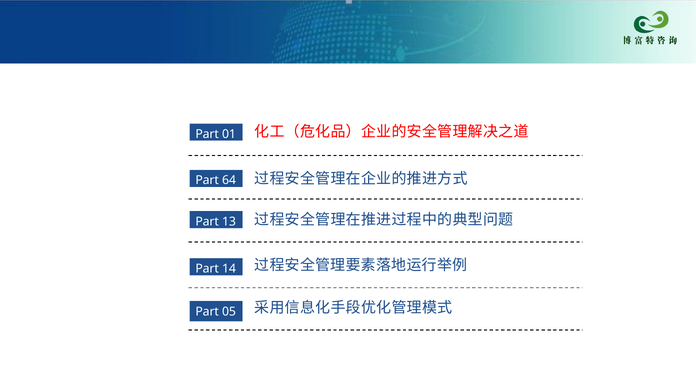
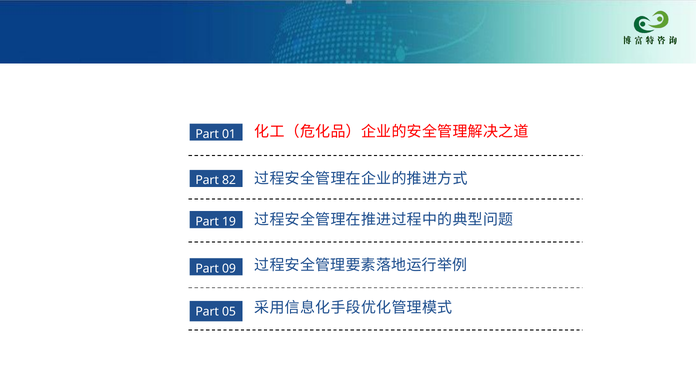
64: 64 -> 82
13: 13 -> 19
14: 14 -> 09
